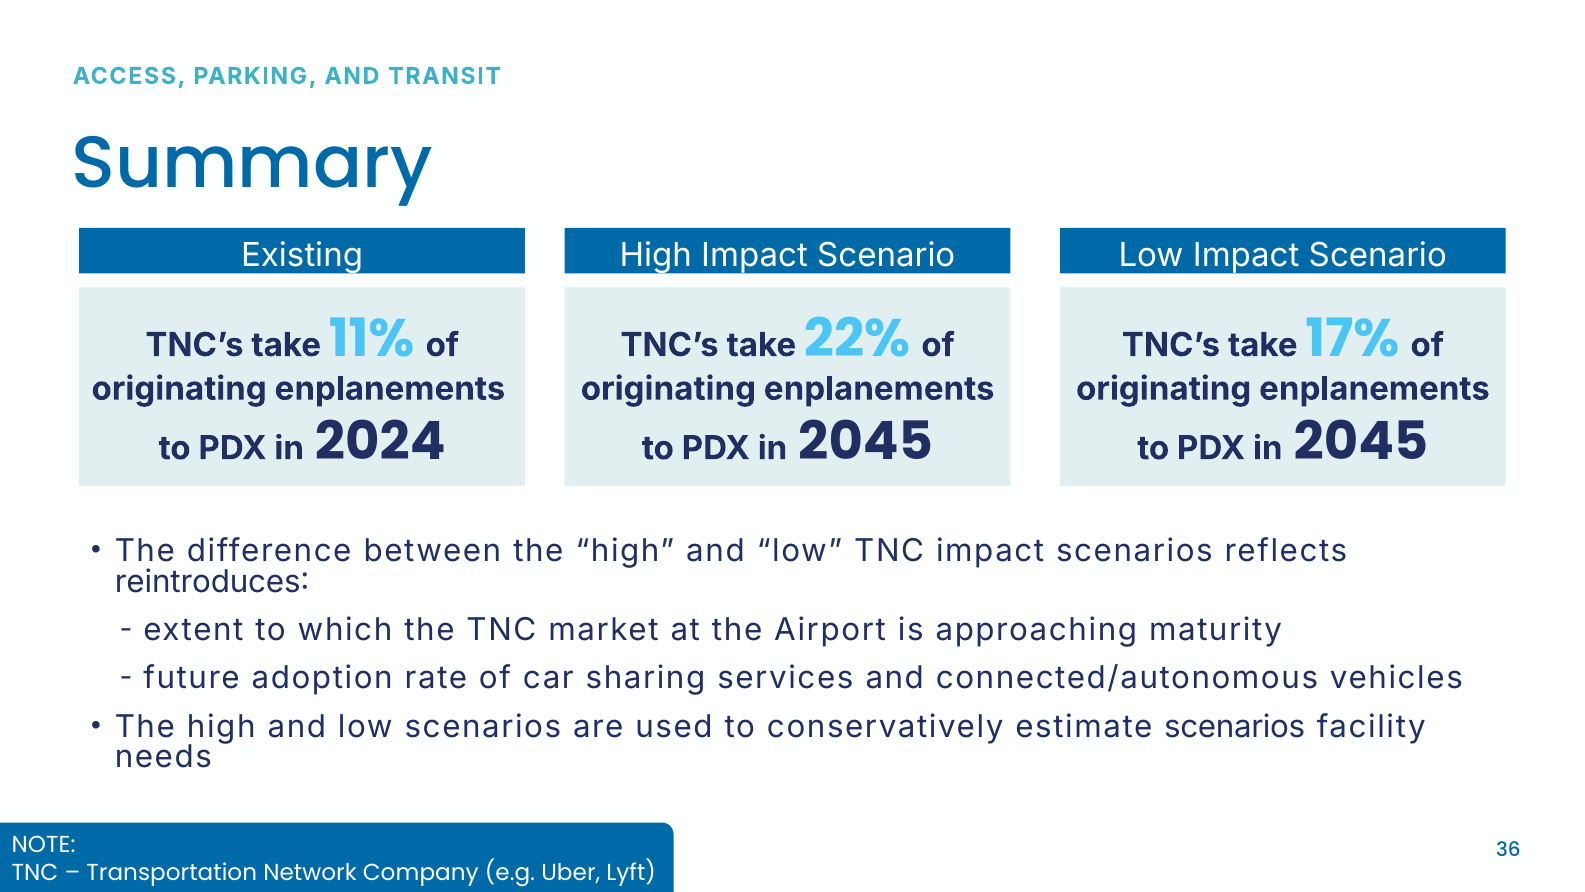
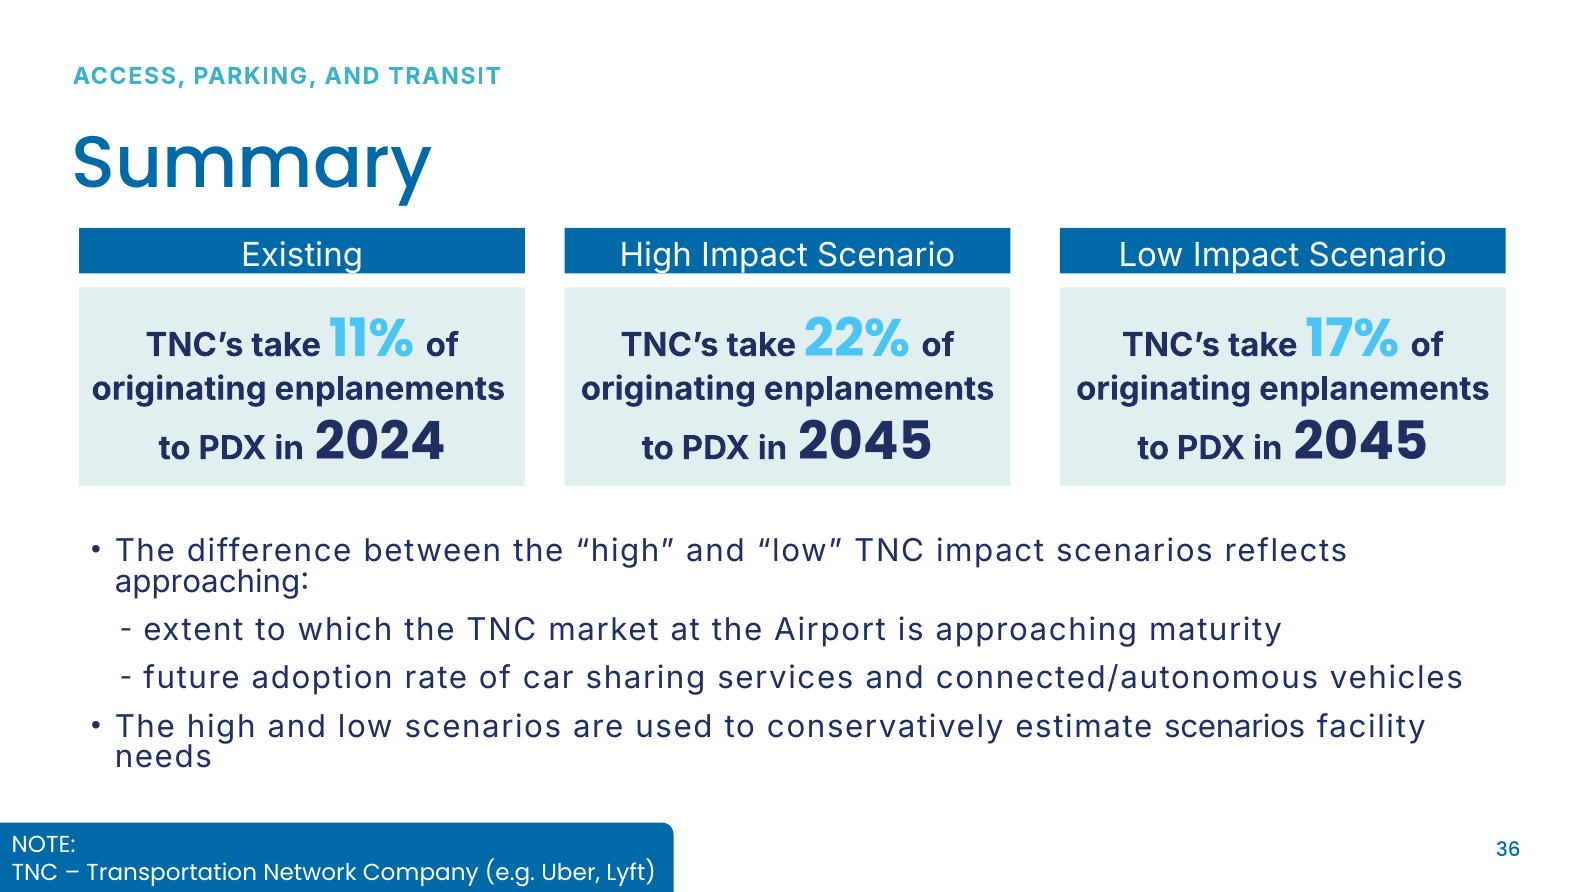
reintroduces at (212, 582): reintroduces -> approaching
